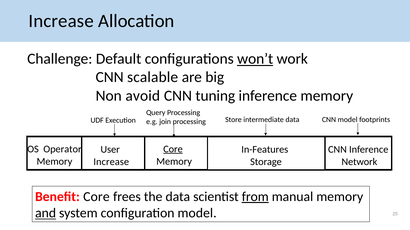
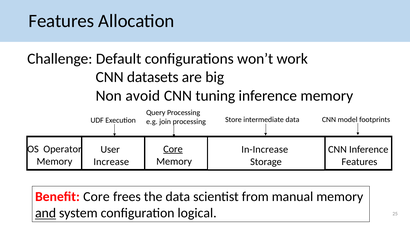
Increase at (61, 21): Increase -> Features
won’t underline: present -> none
scalable: scalable -> datasets
In-Features: In-Features -> In-Increase
Network at (359, 162): Network -> Features
from underline: present -> none
configuration model: model -> logical
